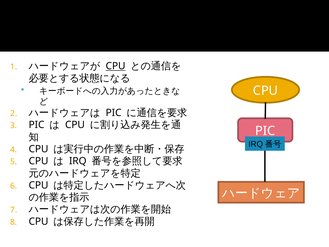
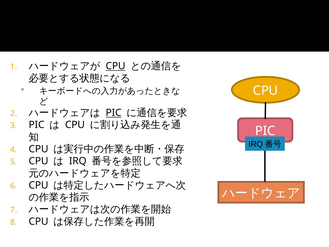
PIC at (114, 113) underline: none -> present
